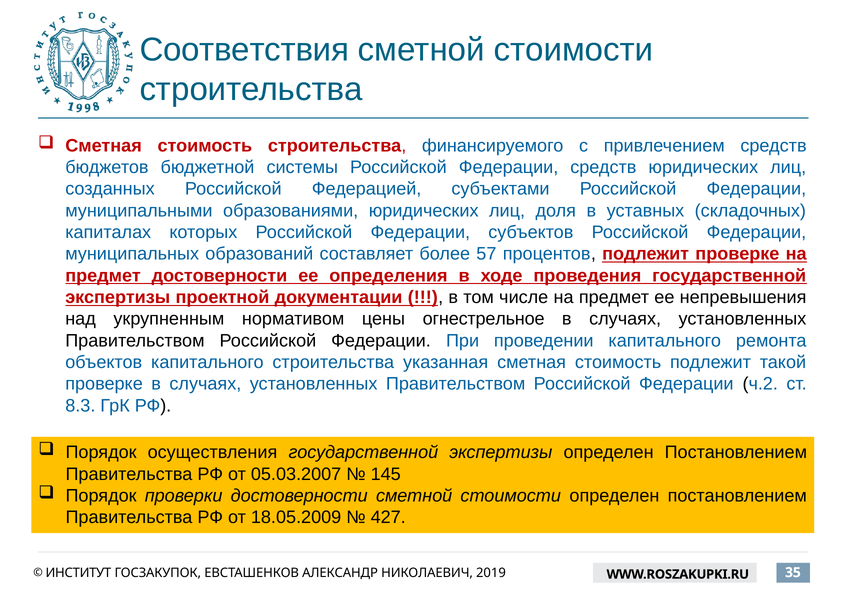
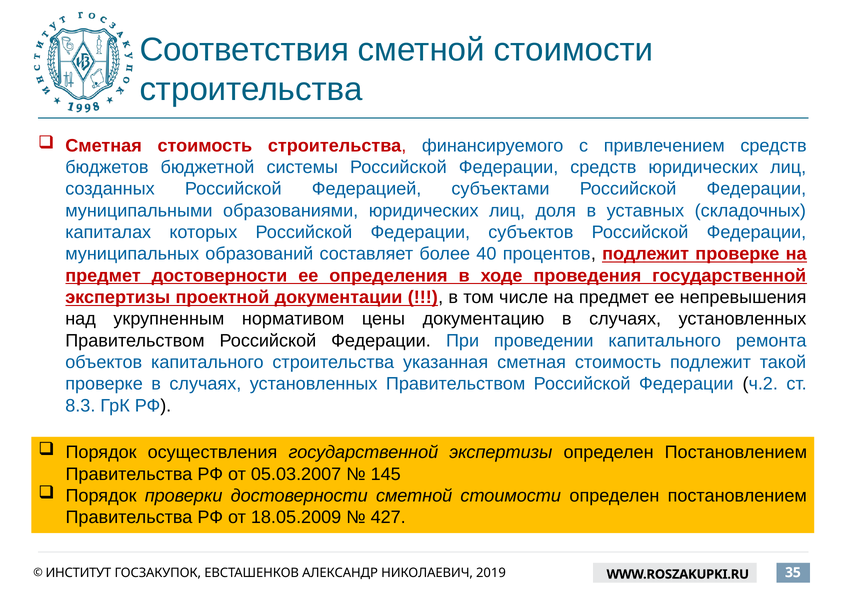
57: 57 -> 40
огнестрельное: огнестрельное -> документацию
